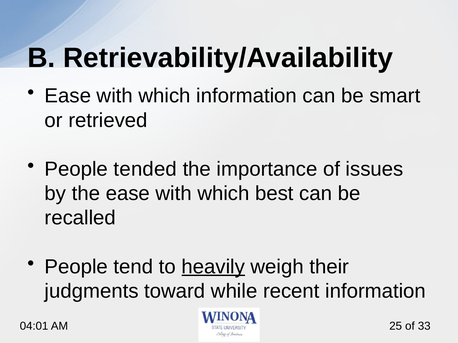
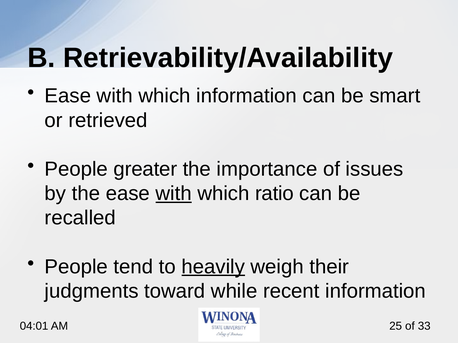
tended: tended -> greater
with at (174, 194) underline: none -> present
best: best -> ratio
